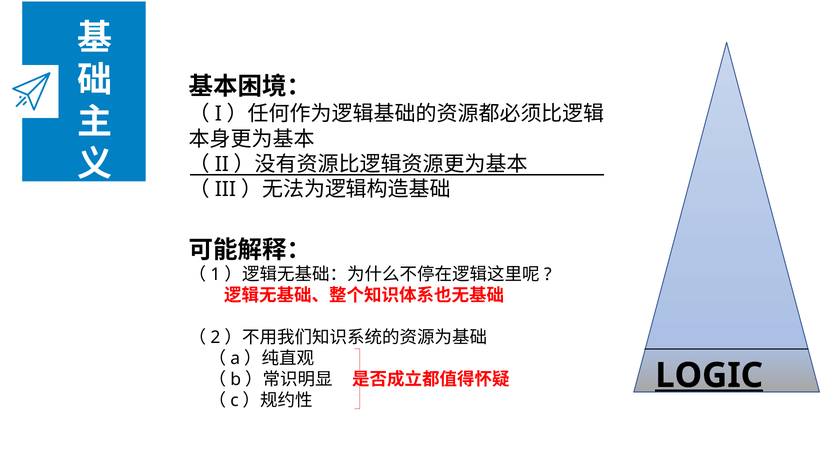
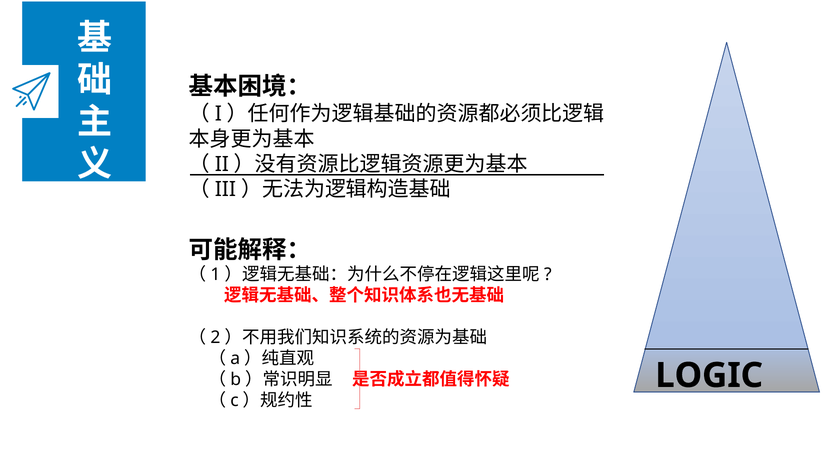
LOGIC underline: present -> none
